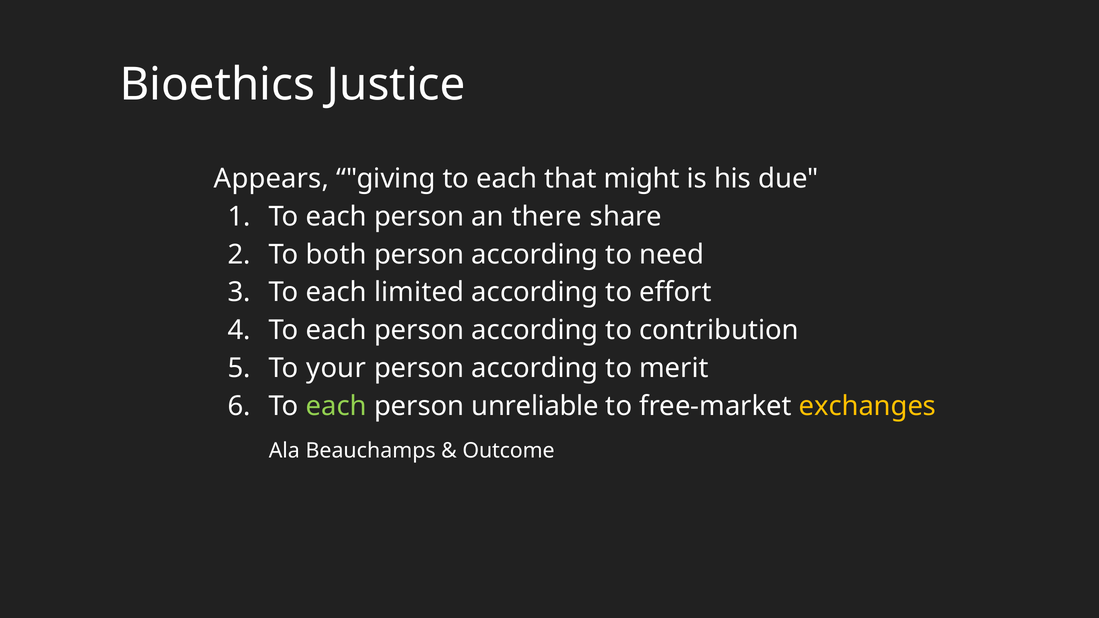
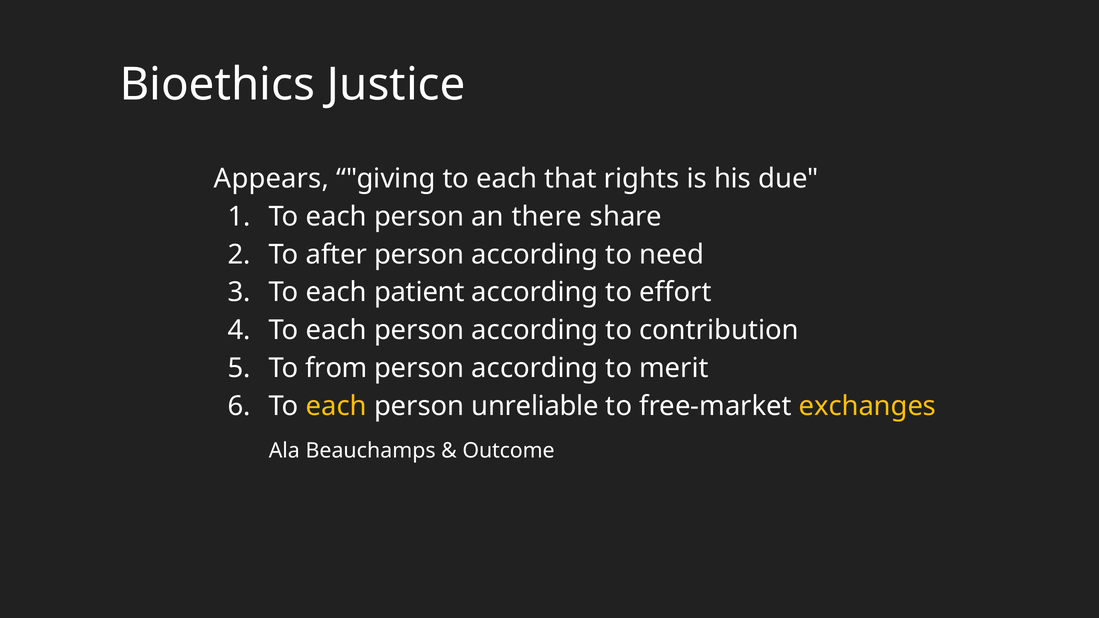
might: might -> rights
both: both -> after
limited: limited -> patient
your: your -> from
each at (336, 406) colour: light green -> yellow
